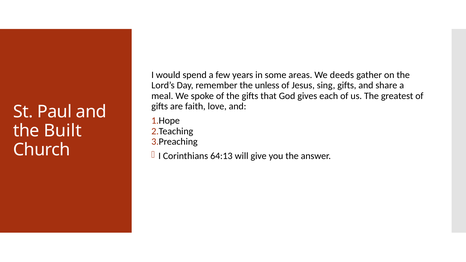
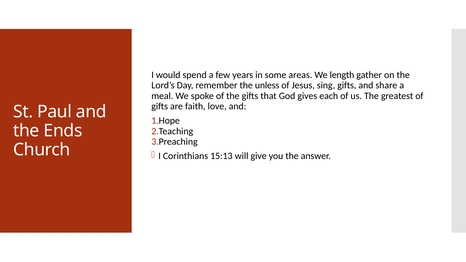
deeds: deeds -> length
Built: Built -> Ends
64:13: 64:13 -> 15:13
